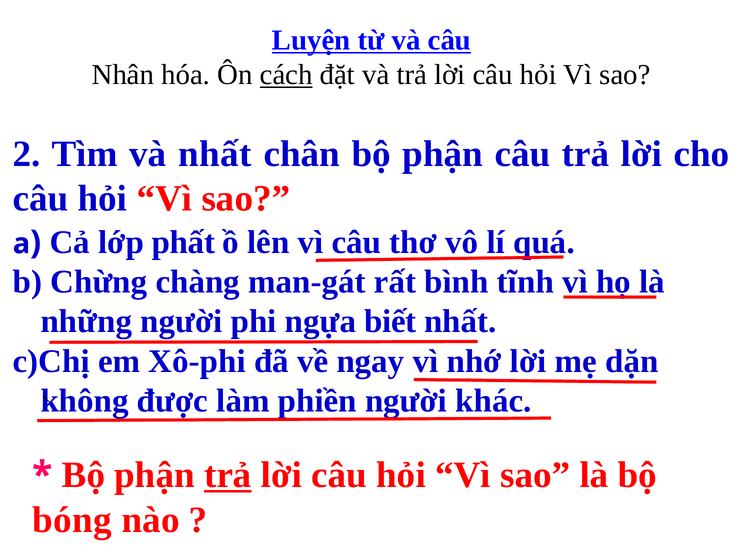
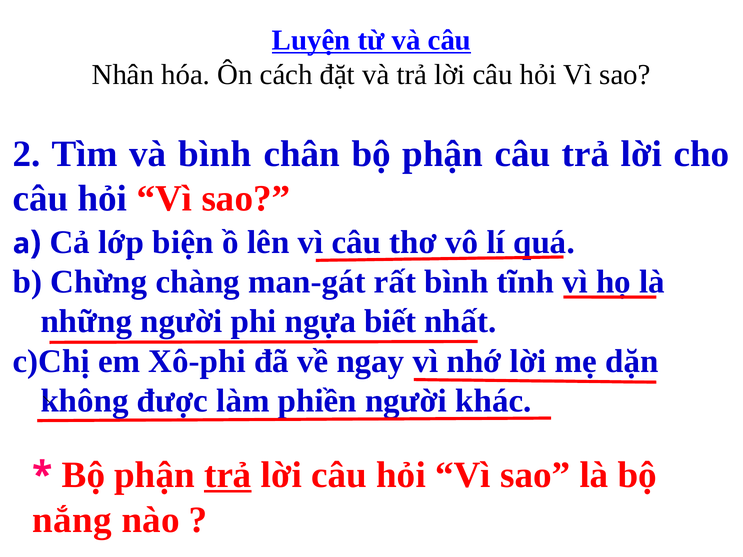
cách underline: present -> none
và nhất: nhất -> bình
phất: phất -> biện
bóng: bóng -> nắng
